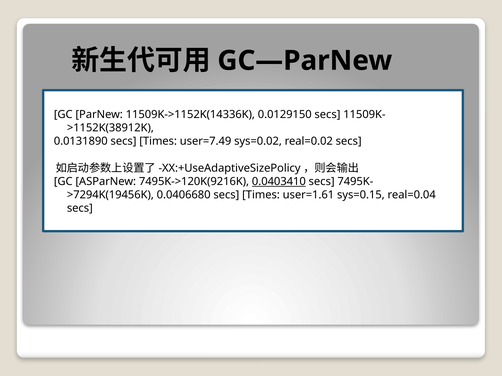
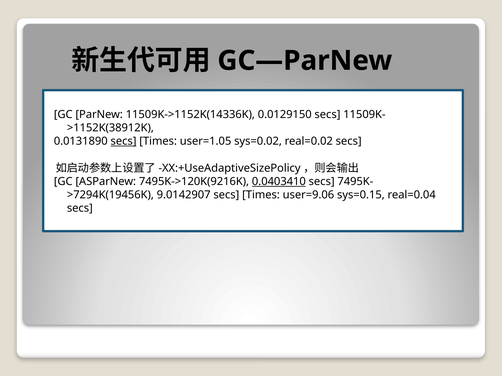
secs at (123, 141) underline: none -> present
user=7.49: user=7.49 -> user=1.05
0.0406680: 0.0406680 -> 9.0142907
user=1.61: user=1.61 -> user=9.06
